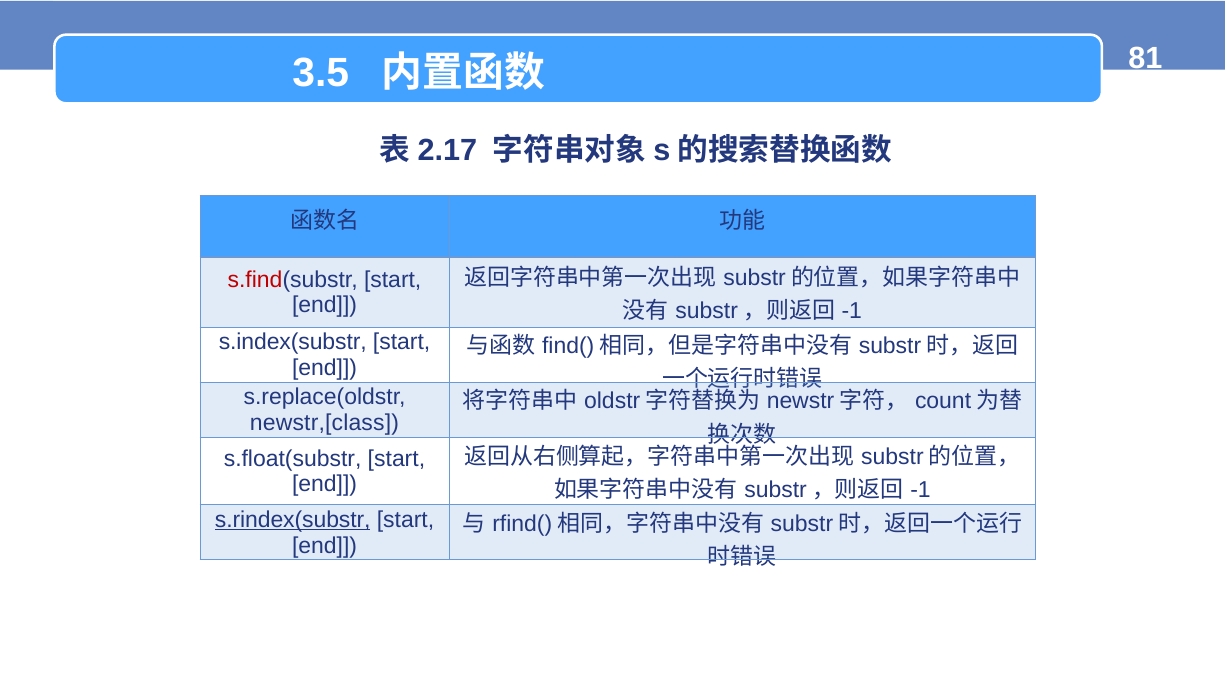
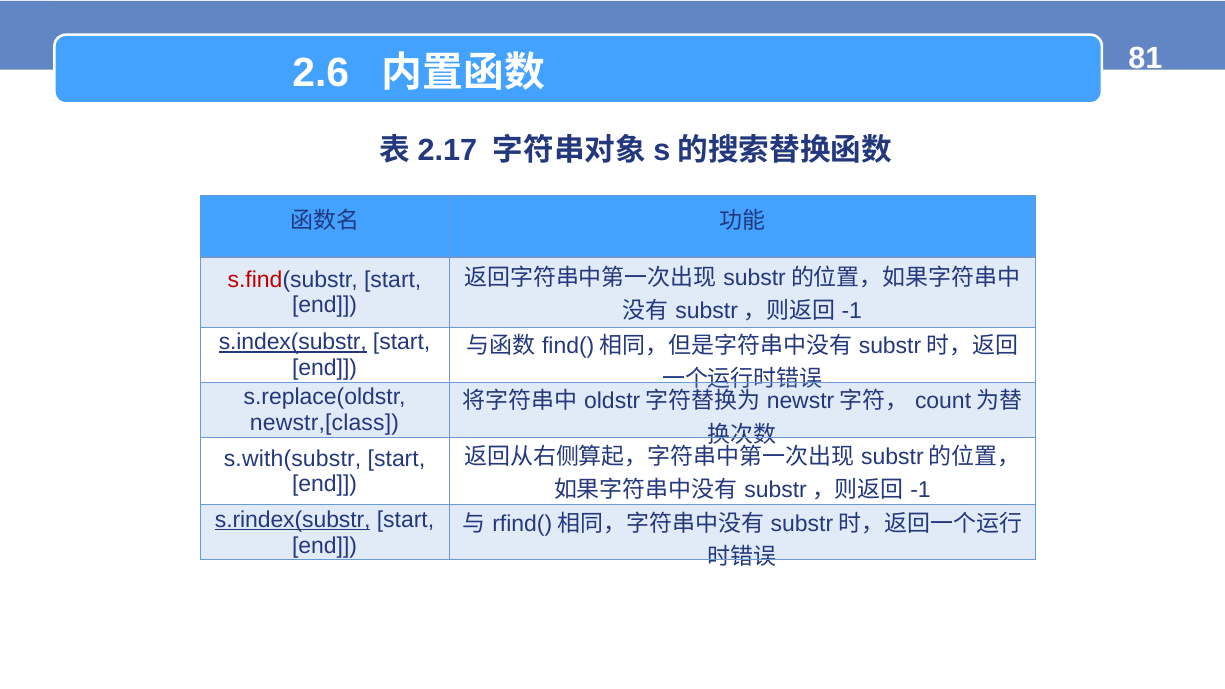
3.5: 3.5 -> 2.6
s.index(substr underline: none -> present
s.float(substr: s.float(substr -> s.with(substr
